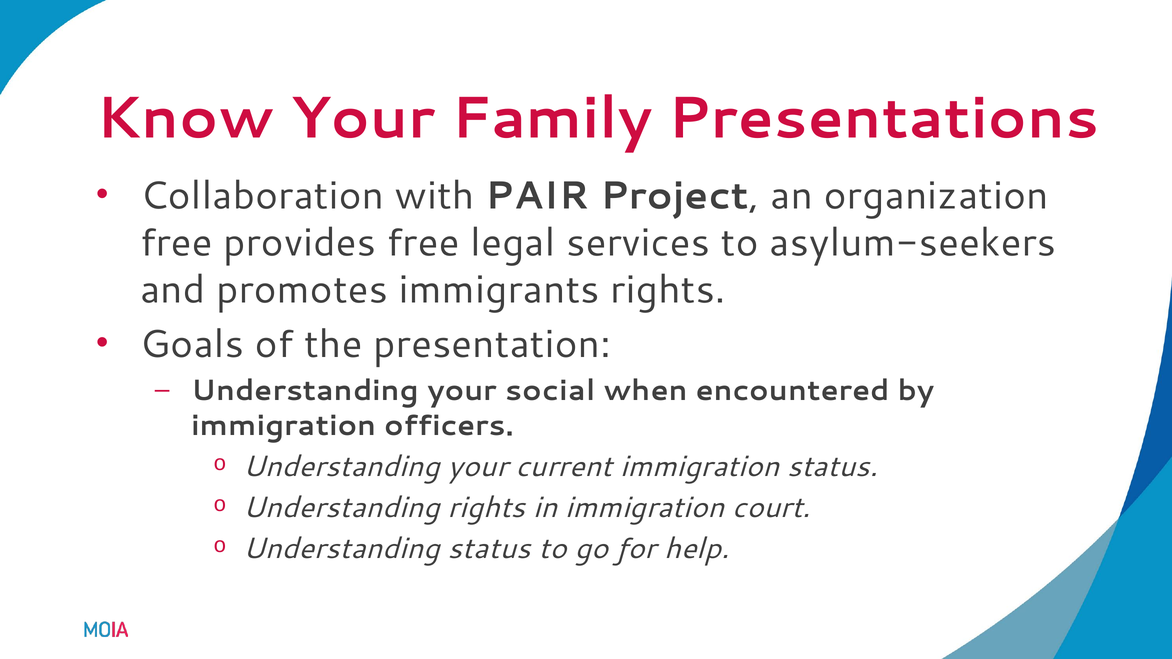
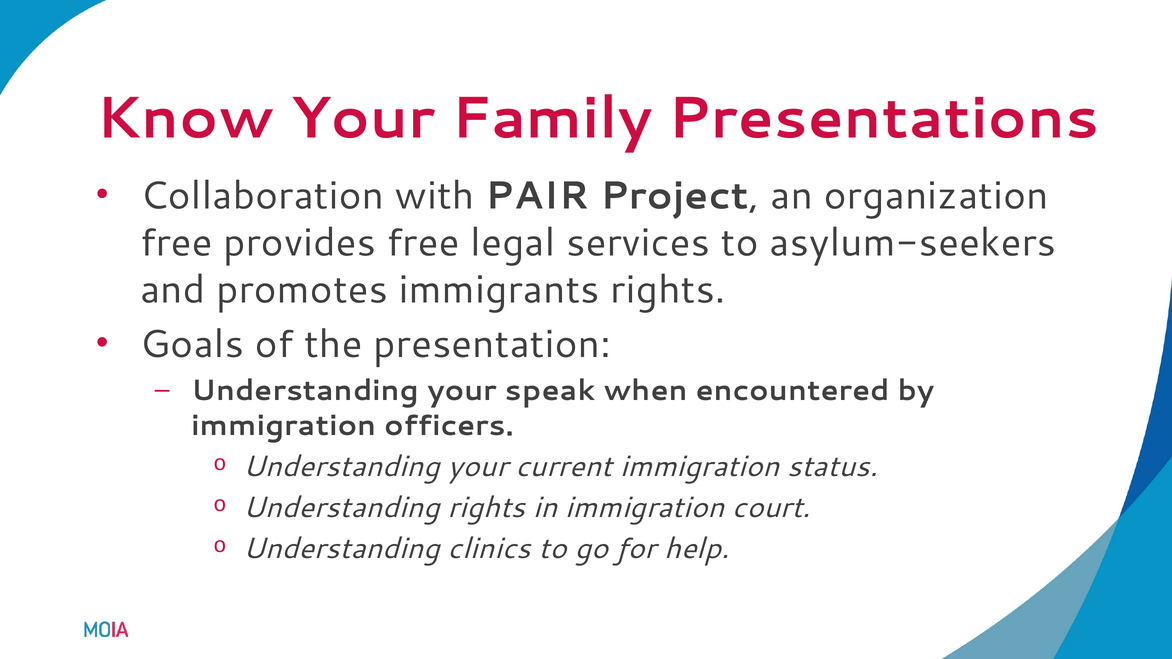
social: social -> speak
Understanding status: status -> clinics
